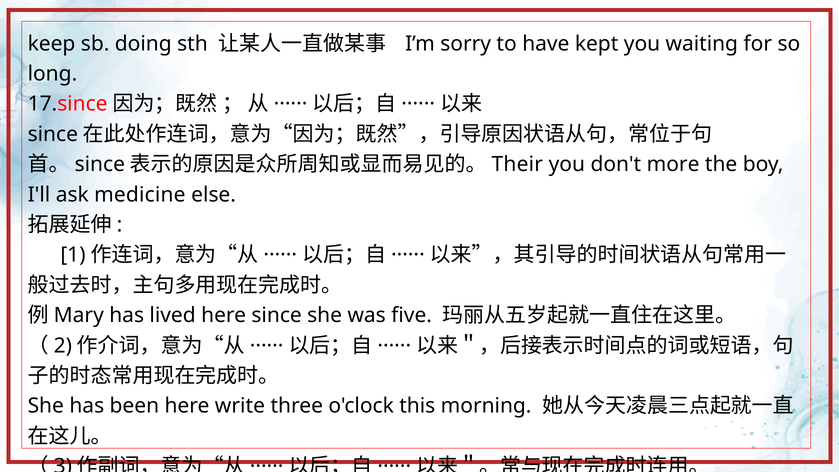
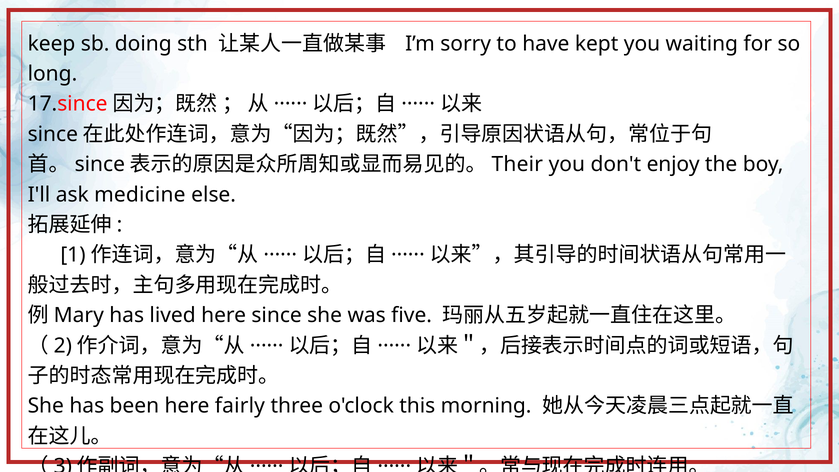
more: more -> enjoy
write: write -> fairly
